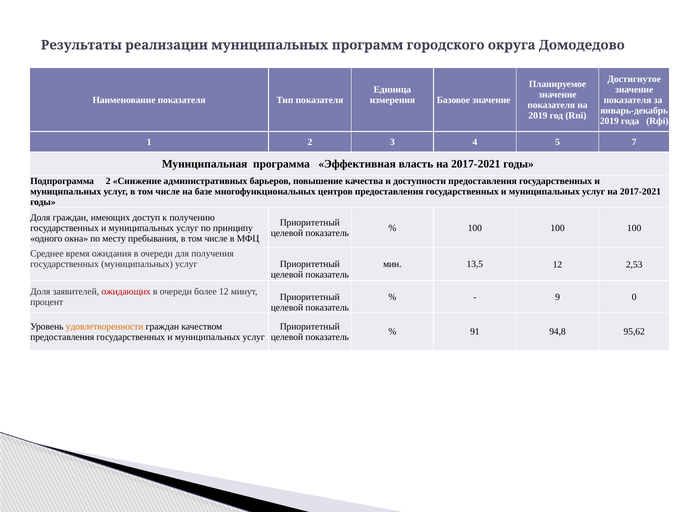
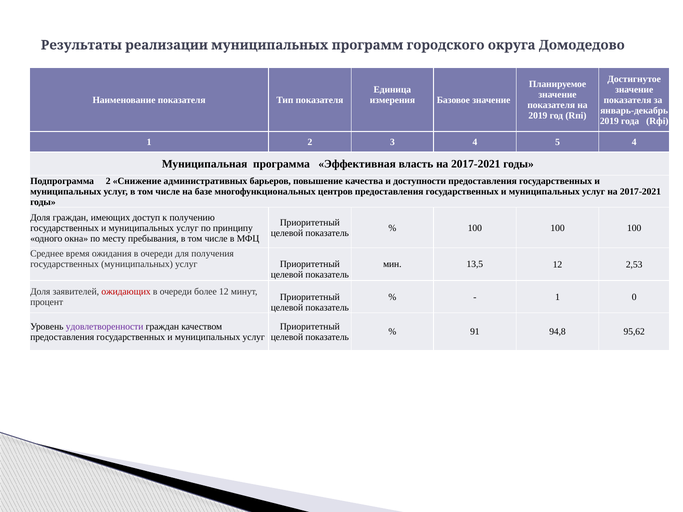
5 7: 7 -> 4
9 at (558, 297): 9 -> 1
удовлетворенности colour: orange -> purple
